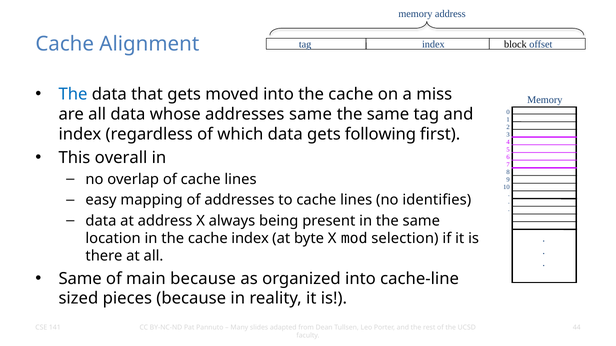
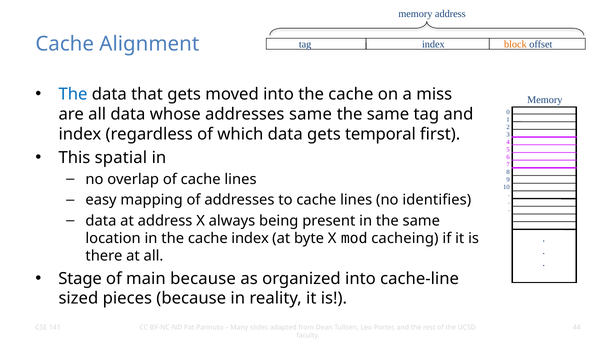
block colour: black -> orange
following: following -> temporal
overall: overall -> spatial
selection: selection -> cacheing
Same at (80, 279): Same -> Stage
